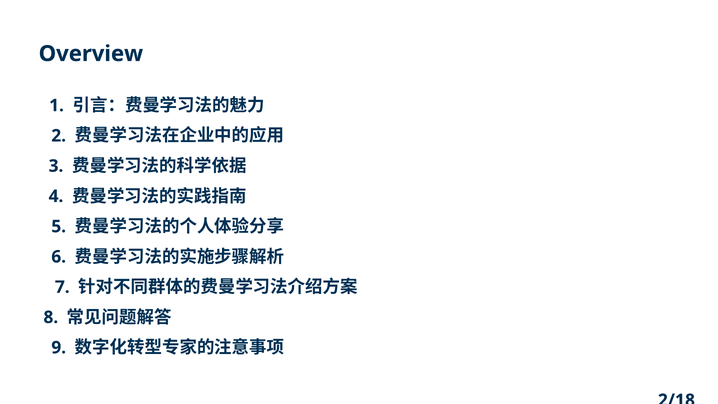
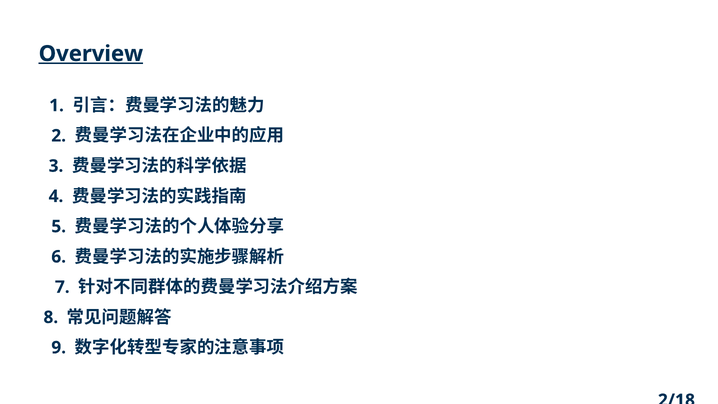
Overview underline: none -> present
